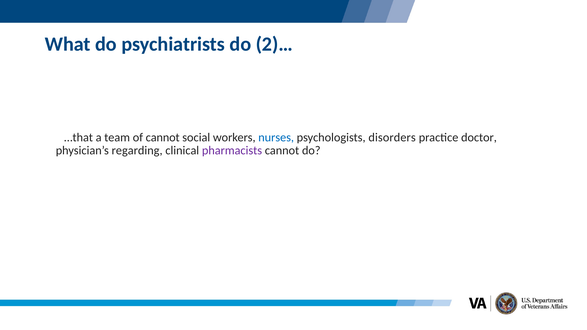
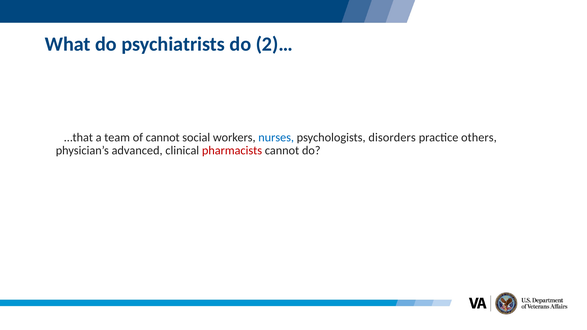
doctor: doctor -> others
regarding: regarding -> advanced
pharmacists colour: purple -> red
